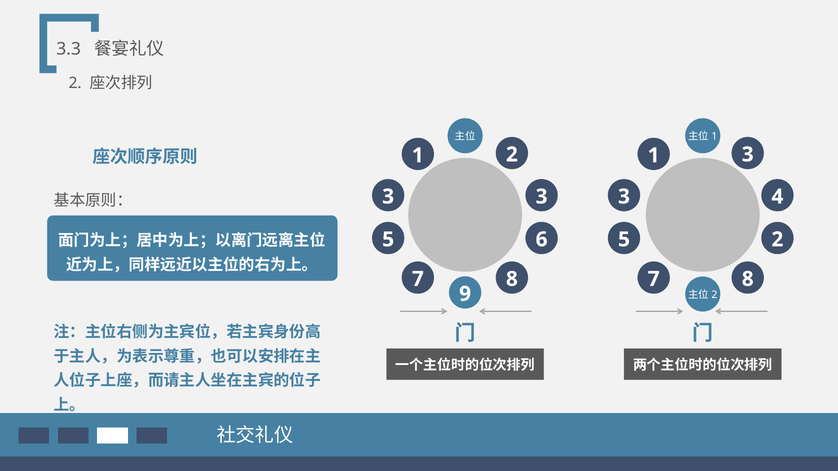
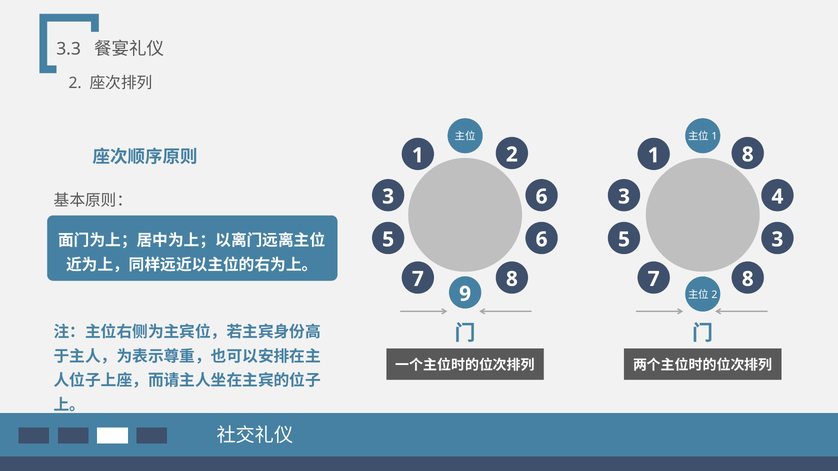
1 3: 3 -> 8
3 at (542, 197): 3 -> 6
5 2: 2 -> 3
